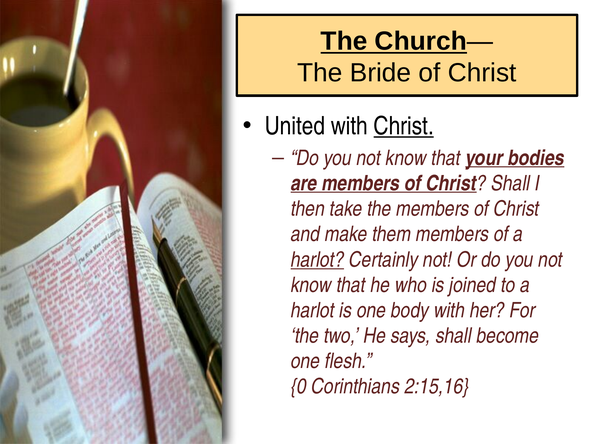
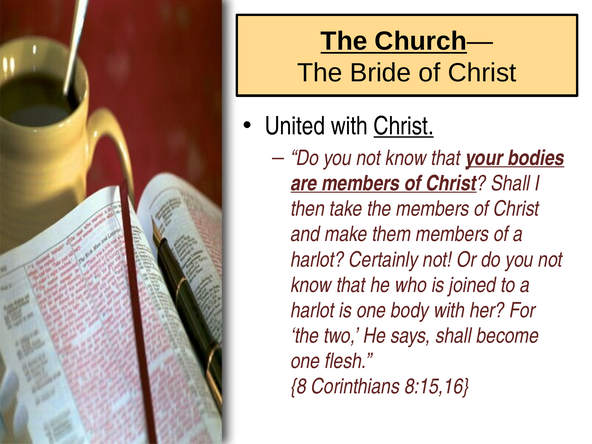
harlot at (317, 260) underline: present -> none
0: 0 -> 8
2:15,16: 2:15,16 -> 8:15,16
